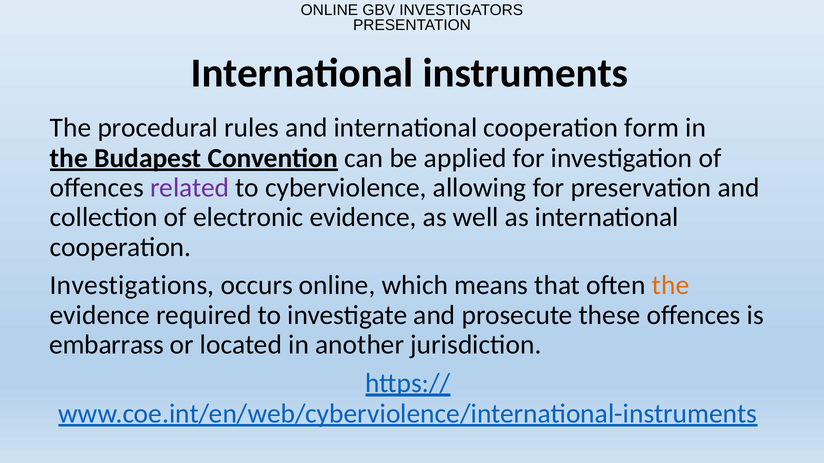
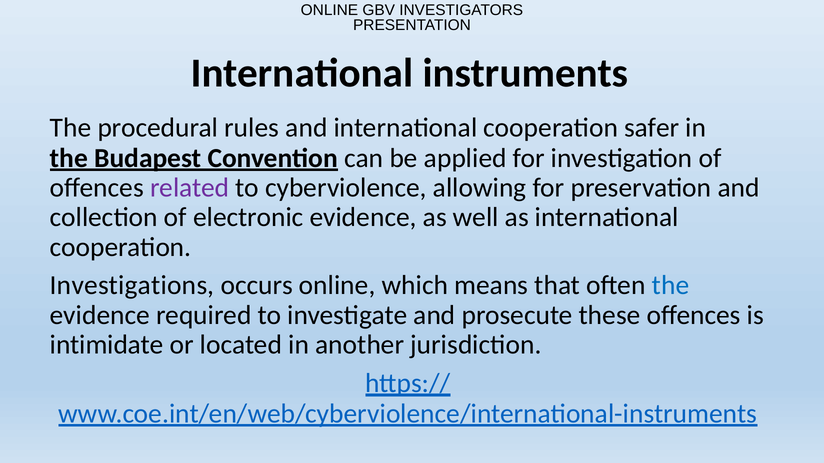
form: form -> safer
the at (671, 286) colour: orange -> blue
embarrass: embarrass -> intimidate
